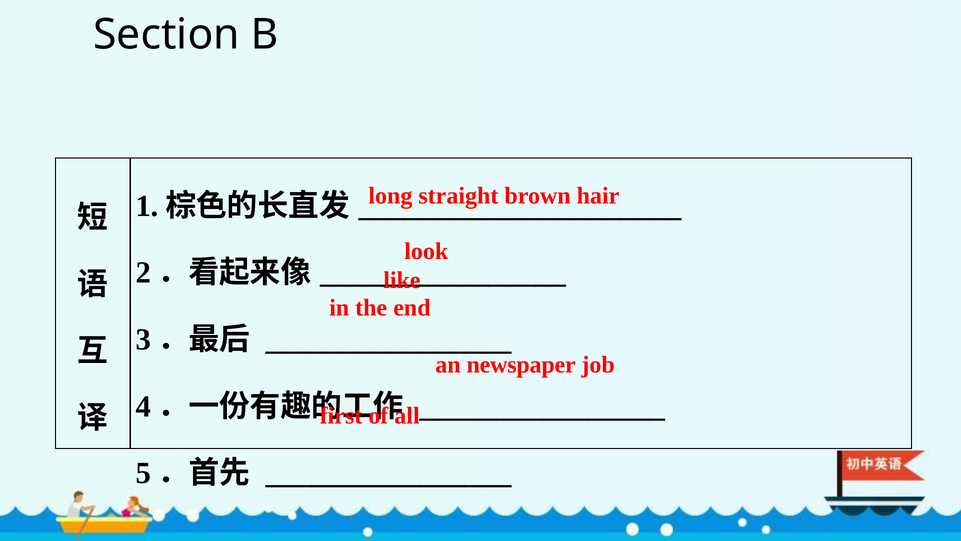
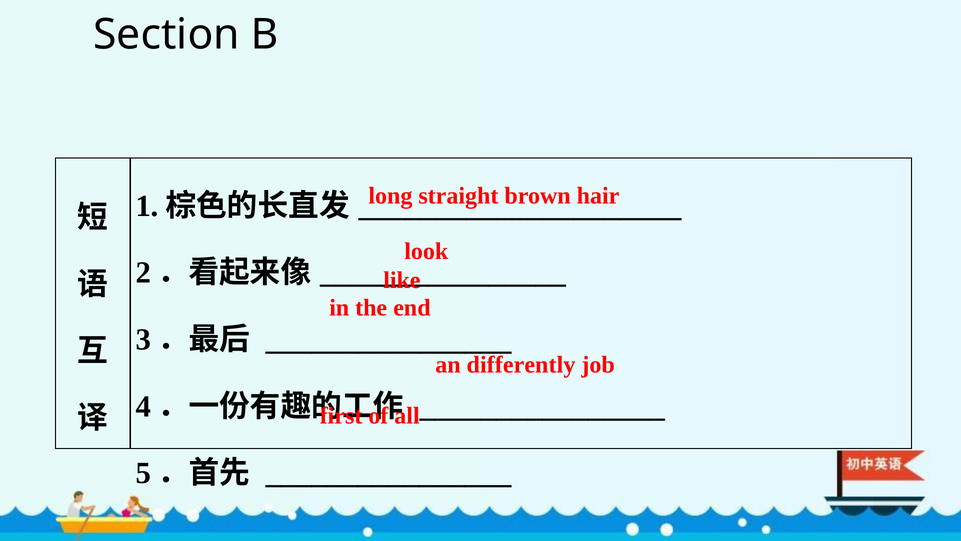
newspaper: newspaper -> differently
